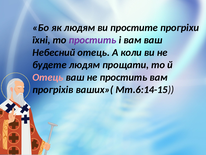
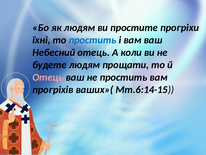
простить at (93, 40) colour: purple -> blue
